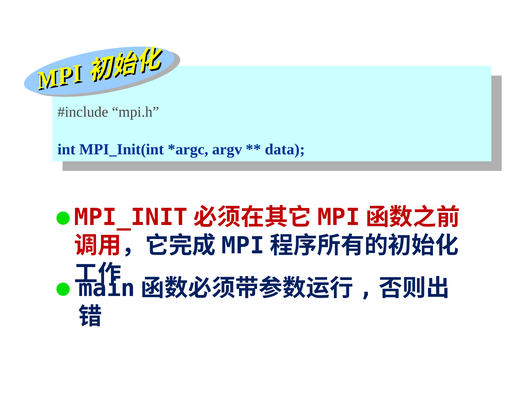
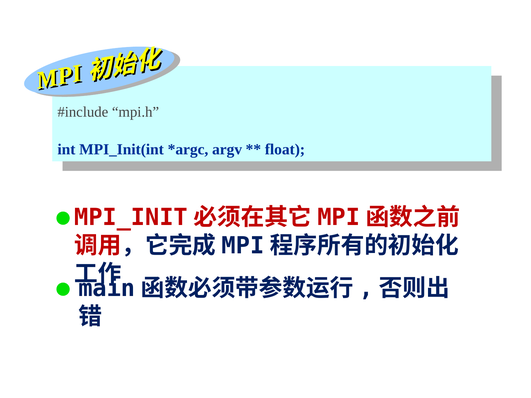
data: data -> float
